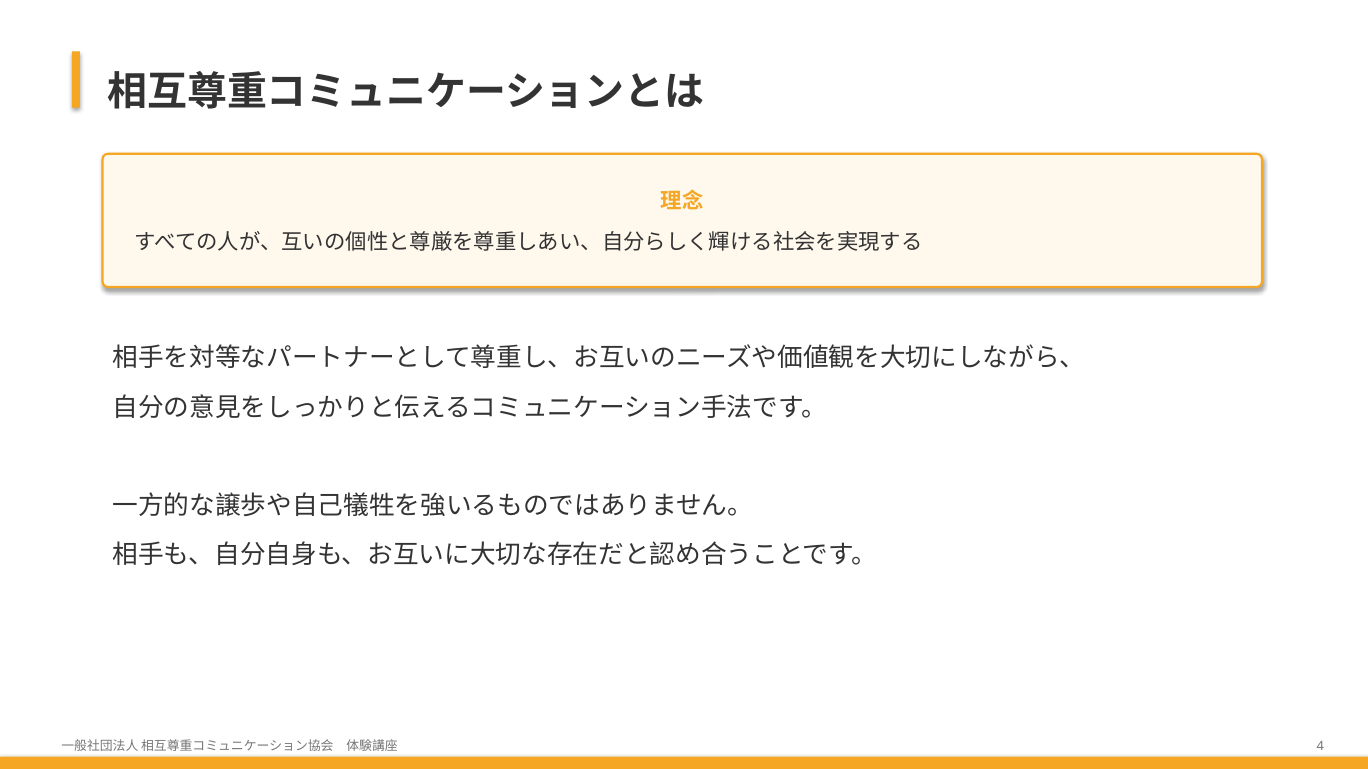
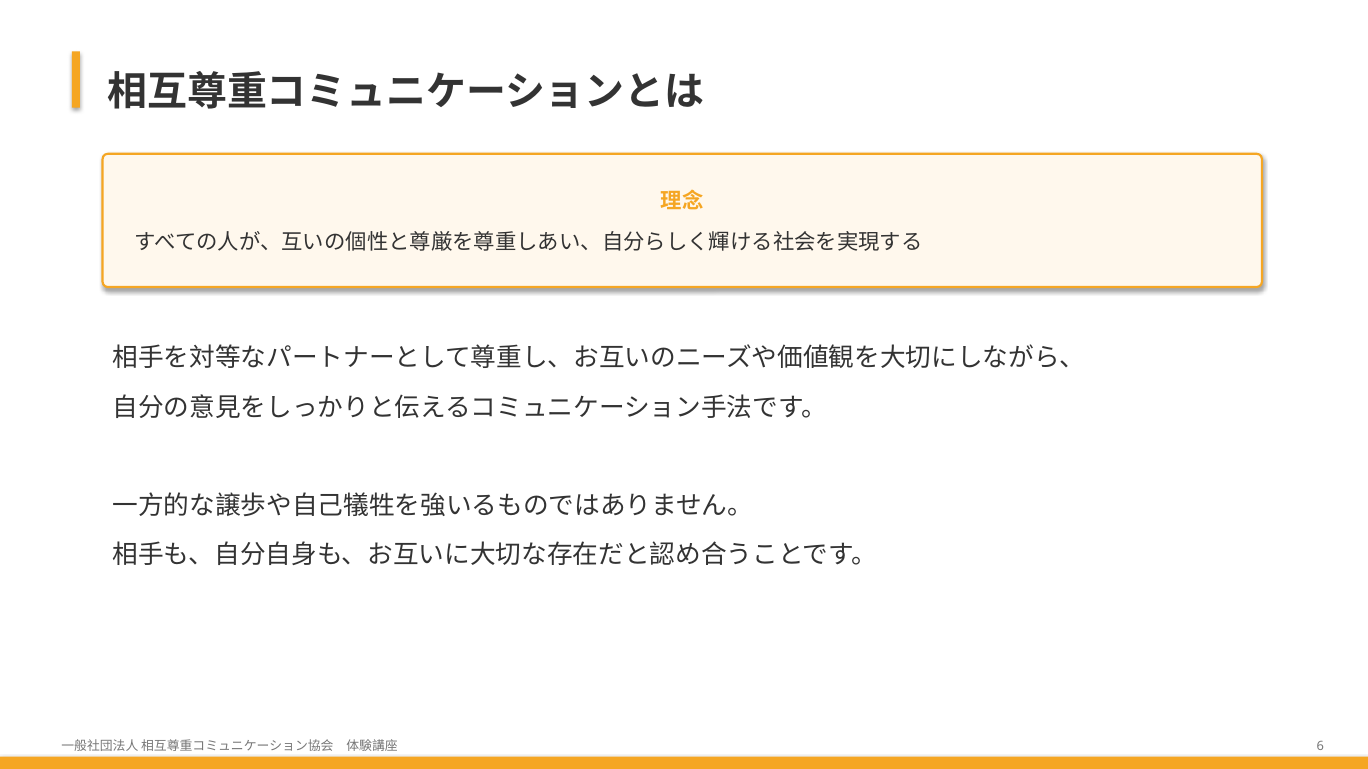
4: 4 -> 6
